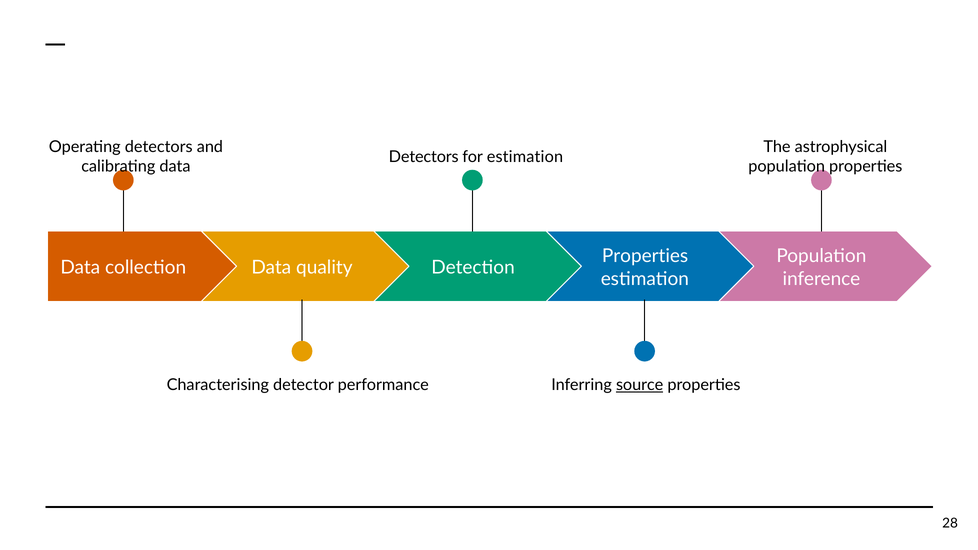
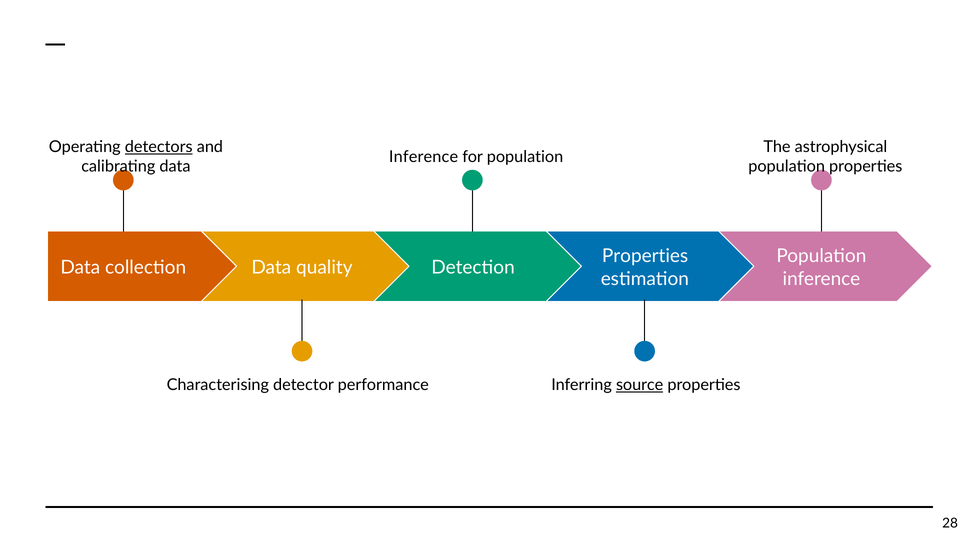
detectors at (159, 147) underline: none -> present
Detectors at (424, 157): Detectors -> Inference
for estimation: estimation -> population
